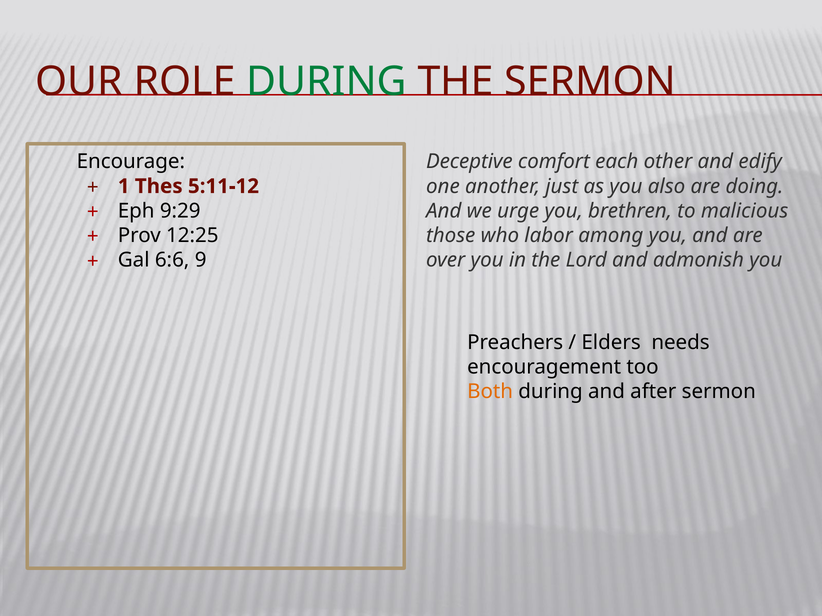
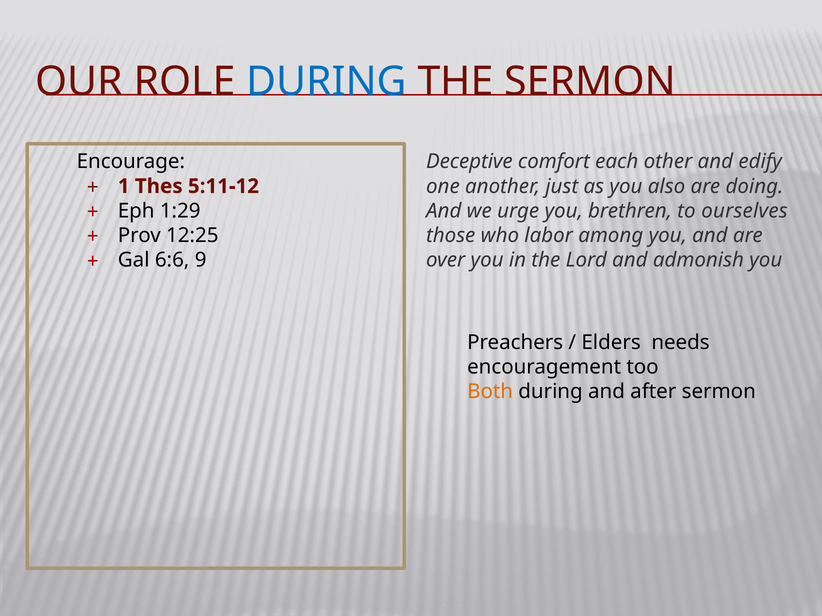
DURING at (327, 82) colour: green -> blue
malicious: malicious -> ourselves
9:29: 9:29 -> 1:29
